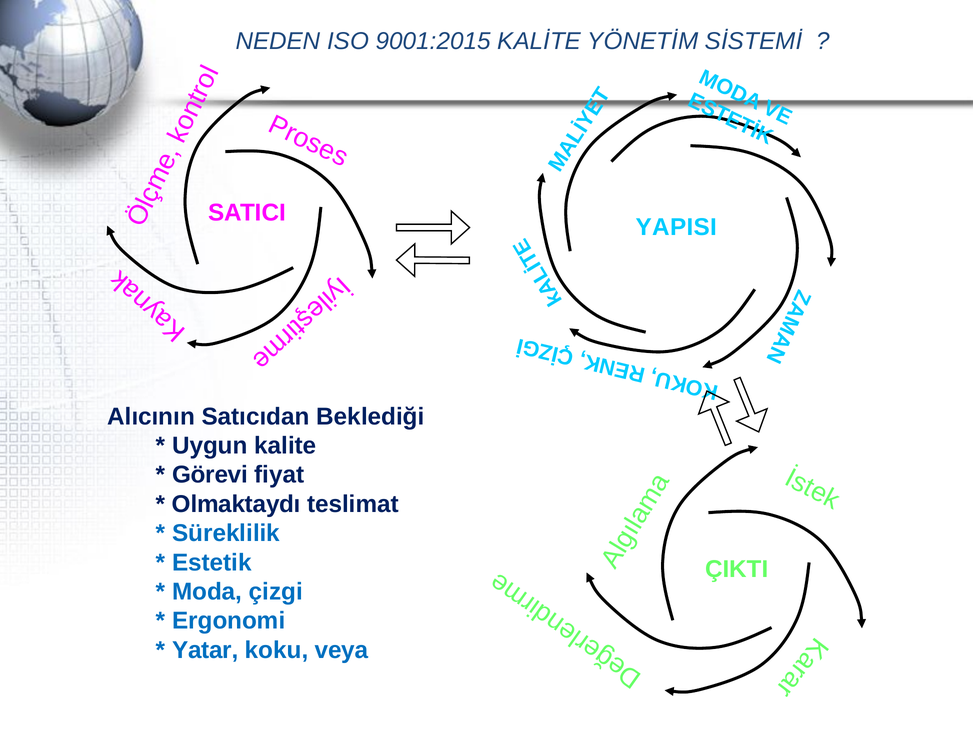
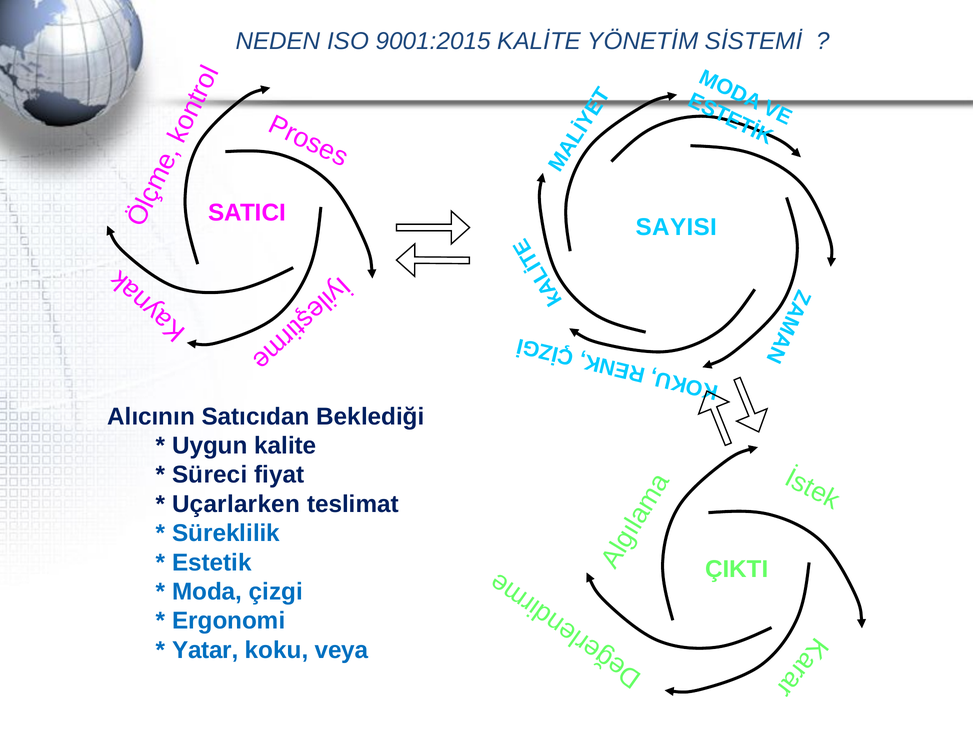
YAPISI: YAPISI -> SAYISI
Görevi: Görevi -> Süreci
Olmaktaydı: Olmaktaydı -> Uçarlarken
